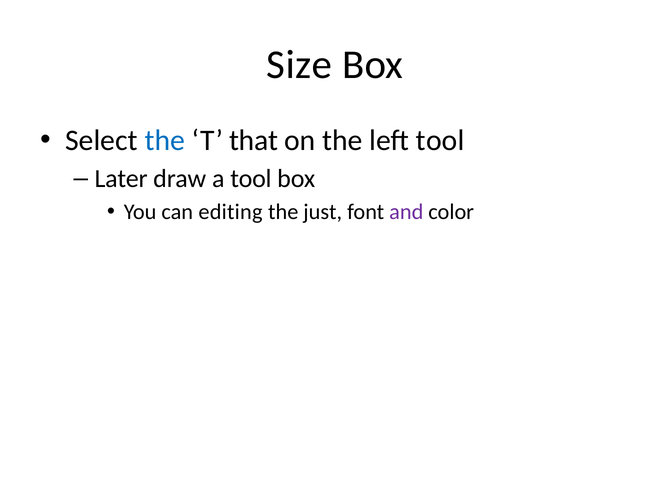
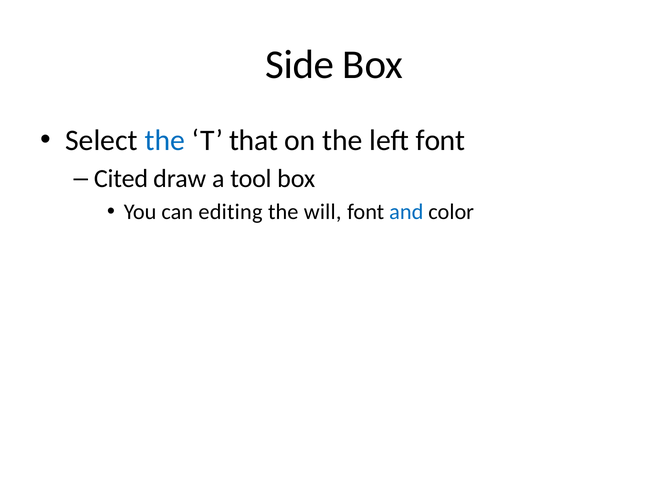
Size: Size -> Side
left tool: tool -> font
Later: Later -> Cited
just: just -> will
and colour: purple -> blue
